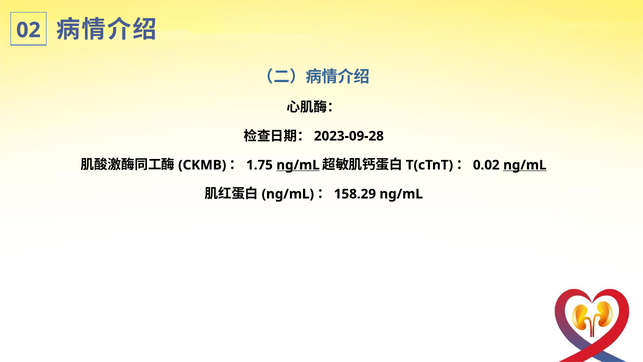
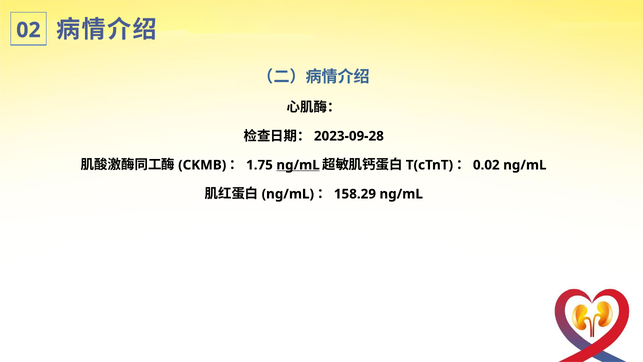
ng/mL at (525, 165) underline: present -> none
